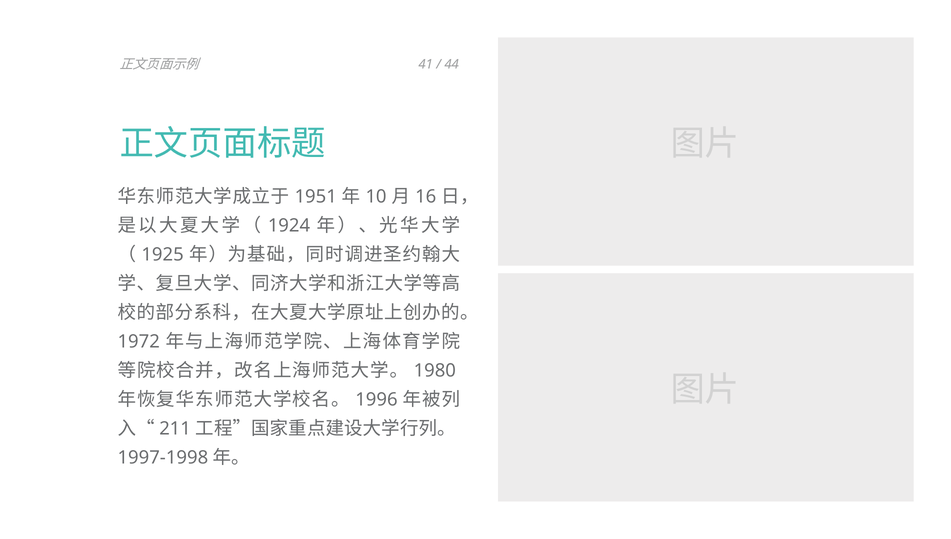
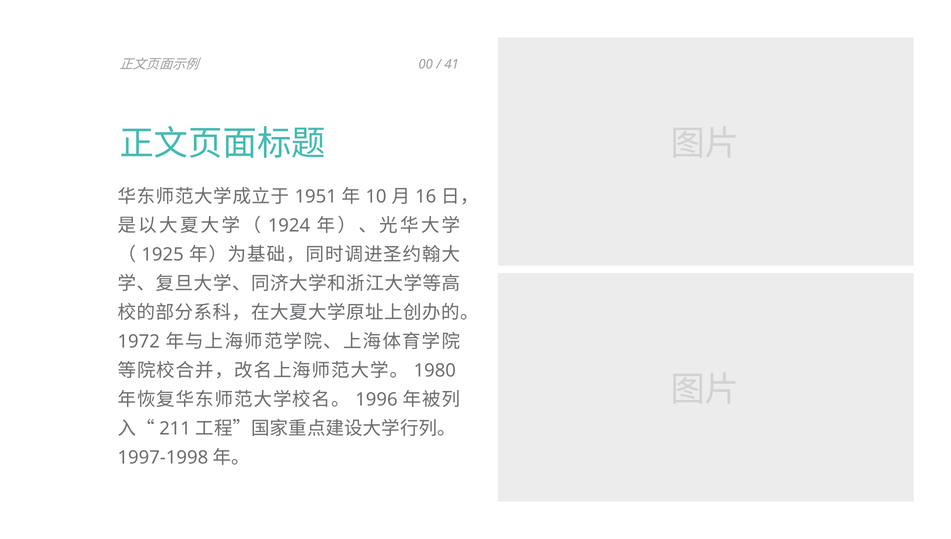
41: 41 -> 00
44: 44 -> 41
